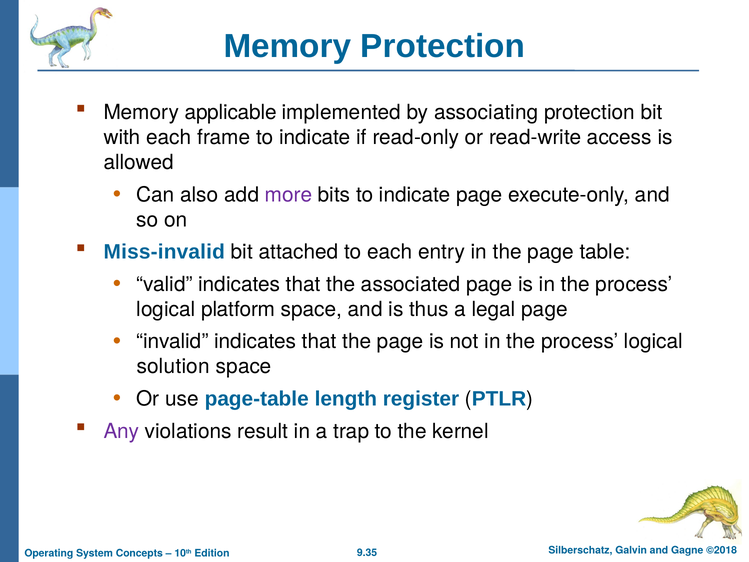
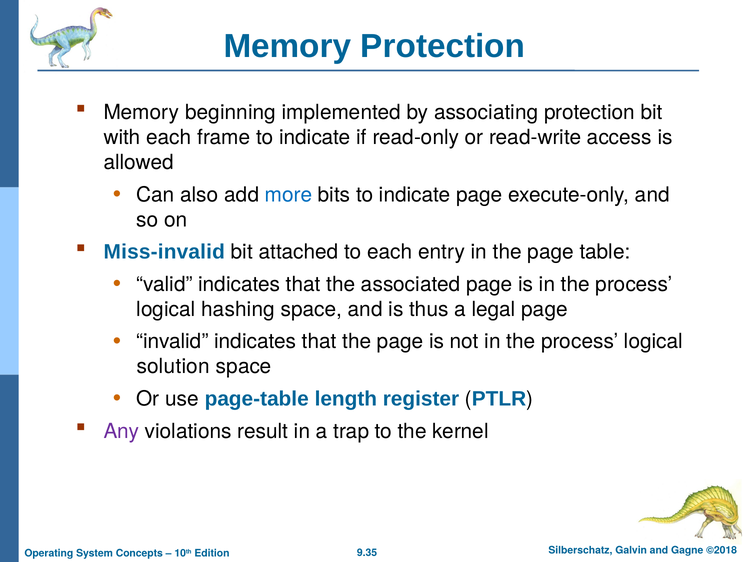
applicable: applicable -> beginning
more colour: purple -> blue
platform: platform -> hashing
